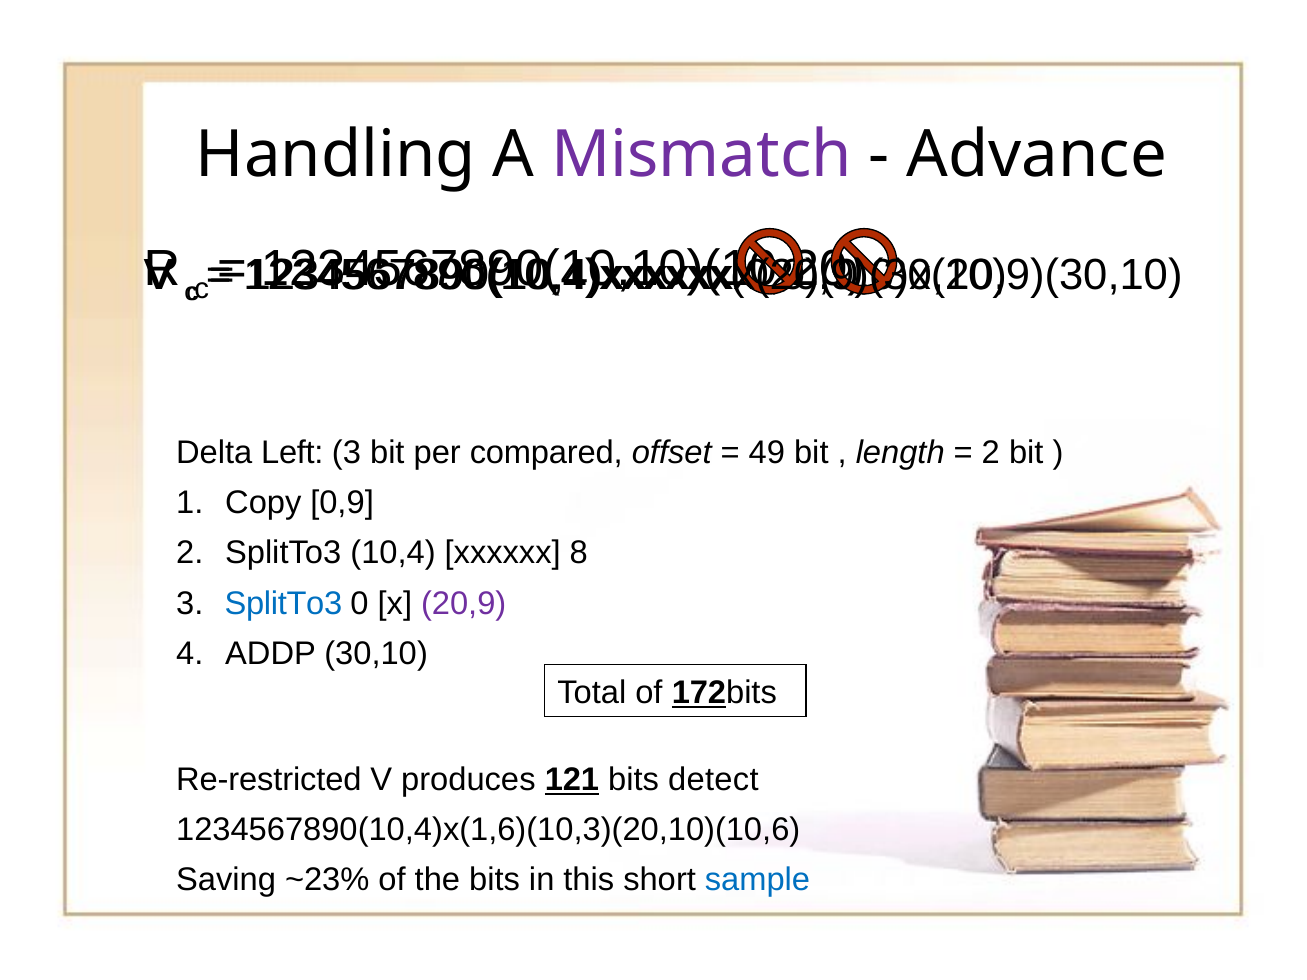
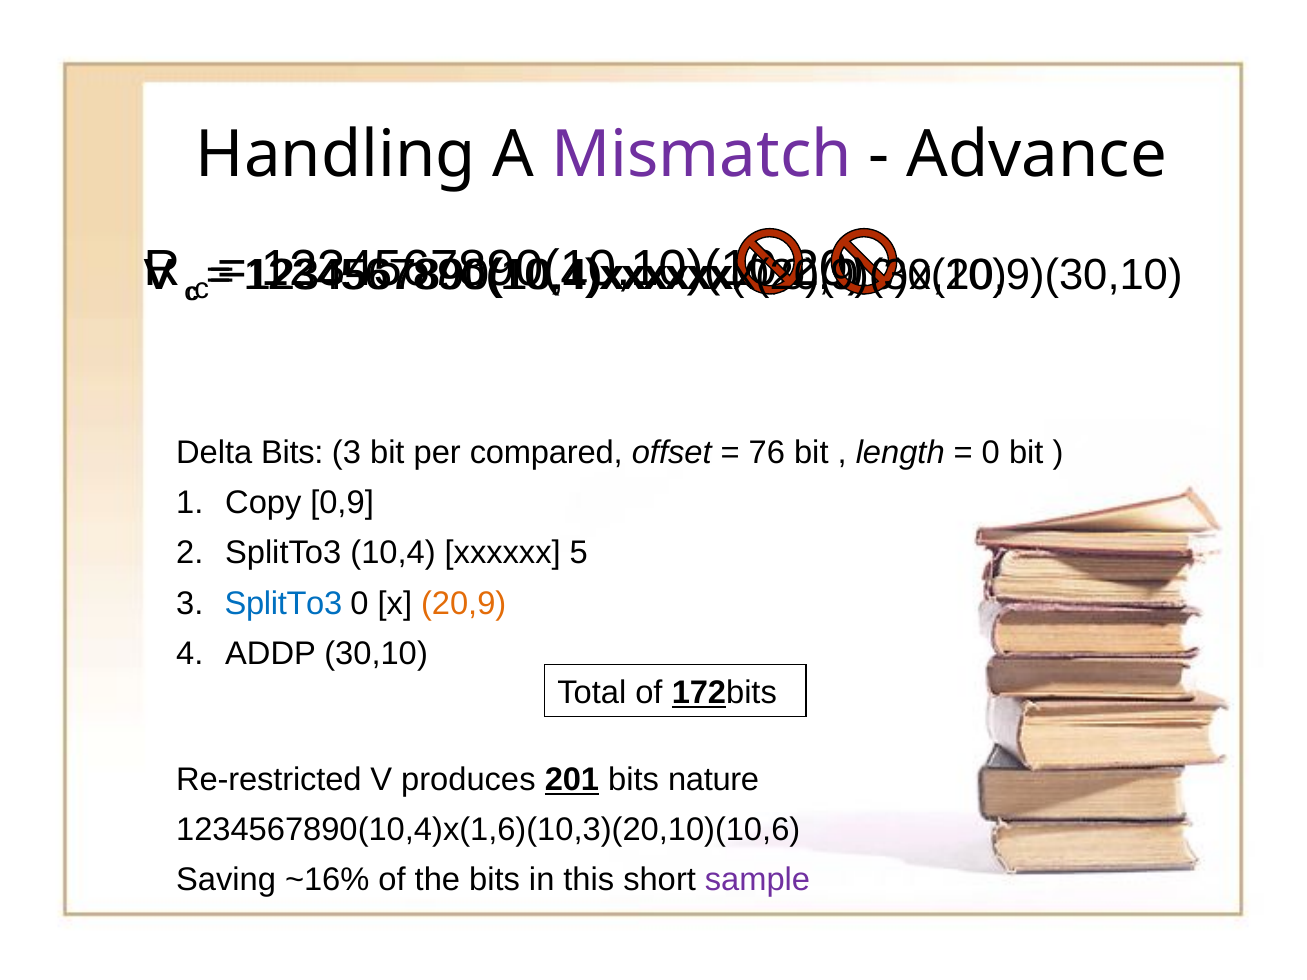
Delta Left: Left -> Bits
49: 49 -> 76
2 at (991, 453): 2 -> 0
8: 8 -> 5
20,9 colour: purple -> orange
121: 121 -> 201
detect: detect -> nature
~23%: ~23% -> ~16%
sample colour: blue -> purple
